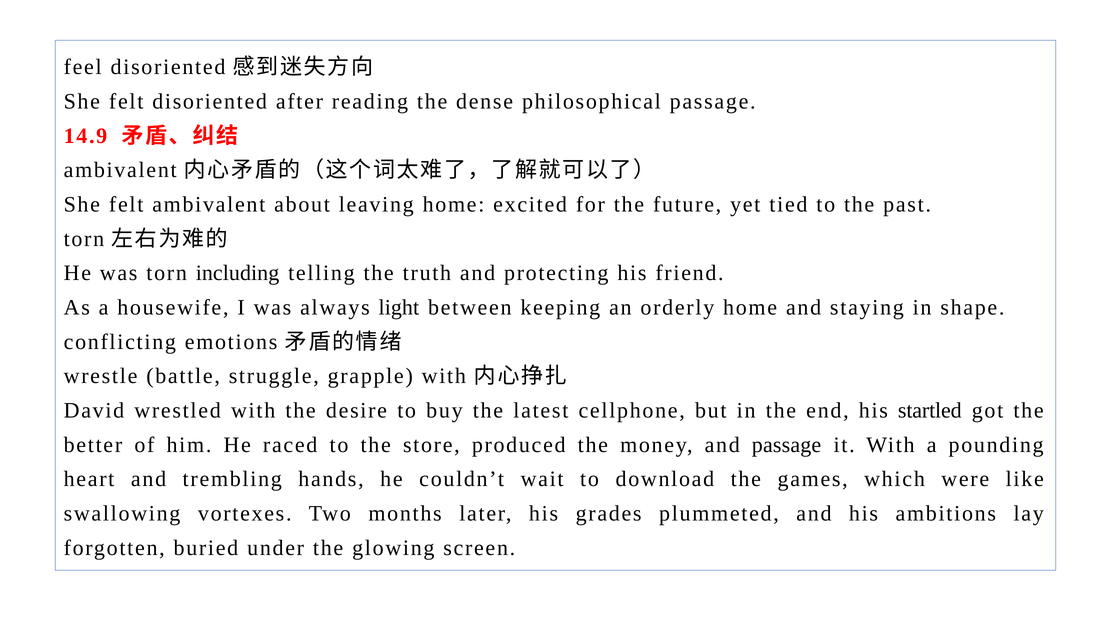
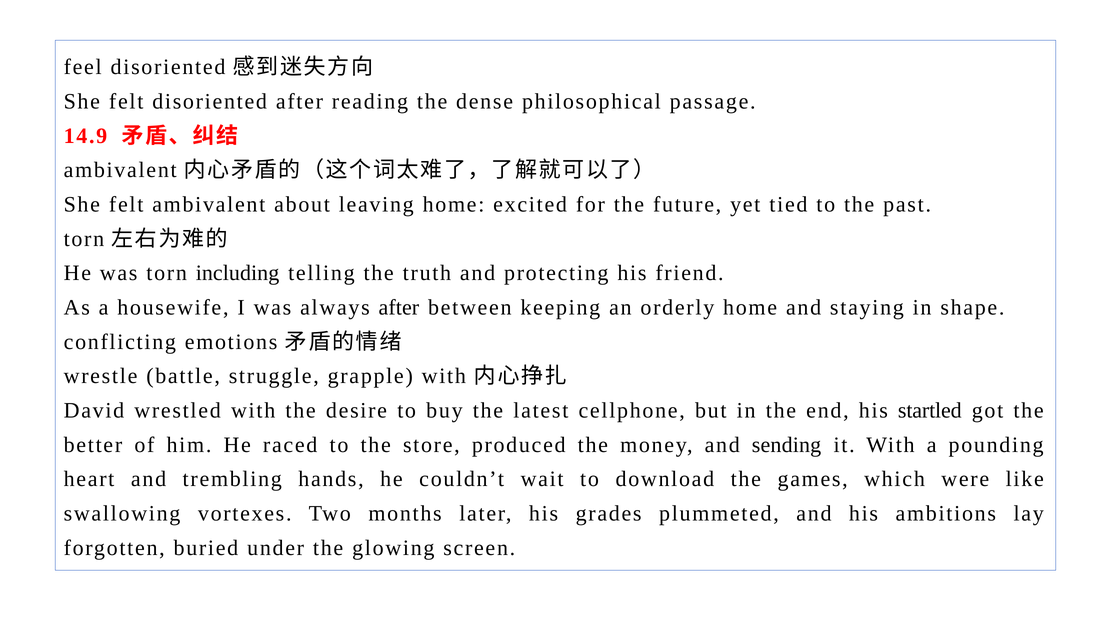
always light: light -> after
and passage: passage -> sending
